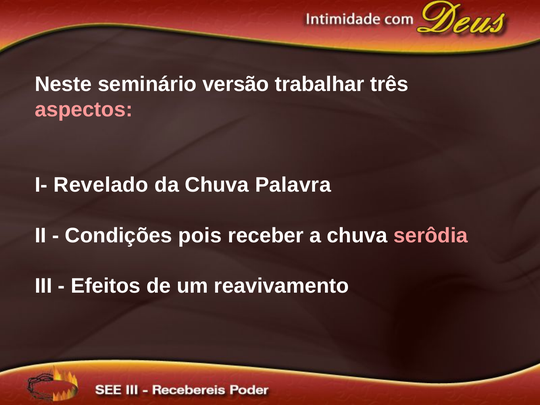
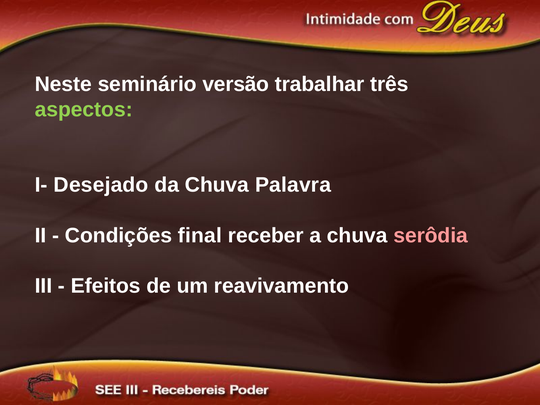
aspectos colour: pink -> light green
Revelado: Revelado -> Desejado
pois: pois -> final
